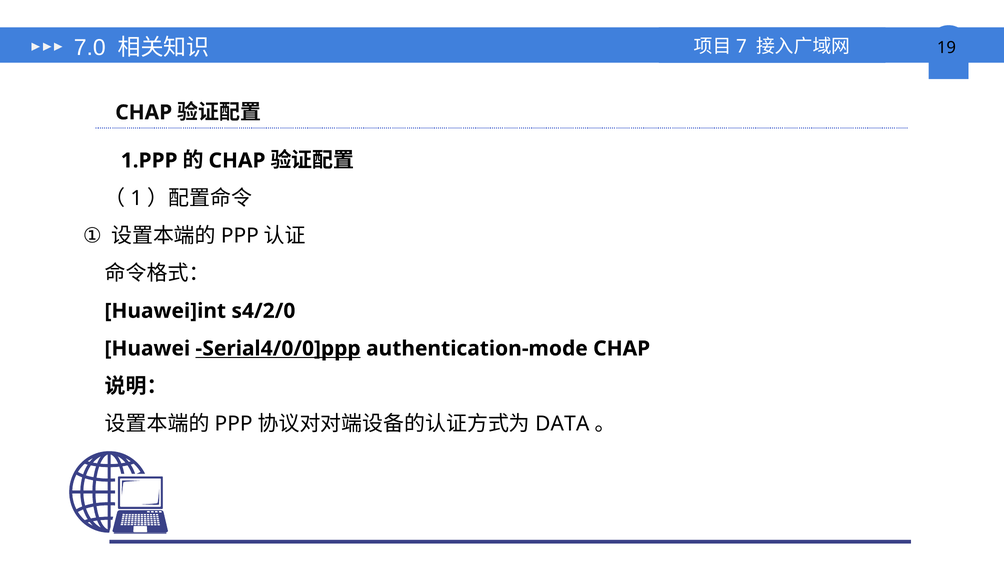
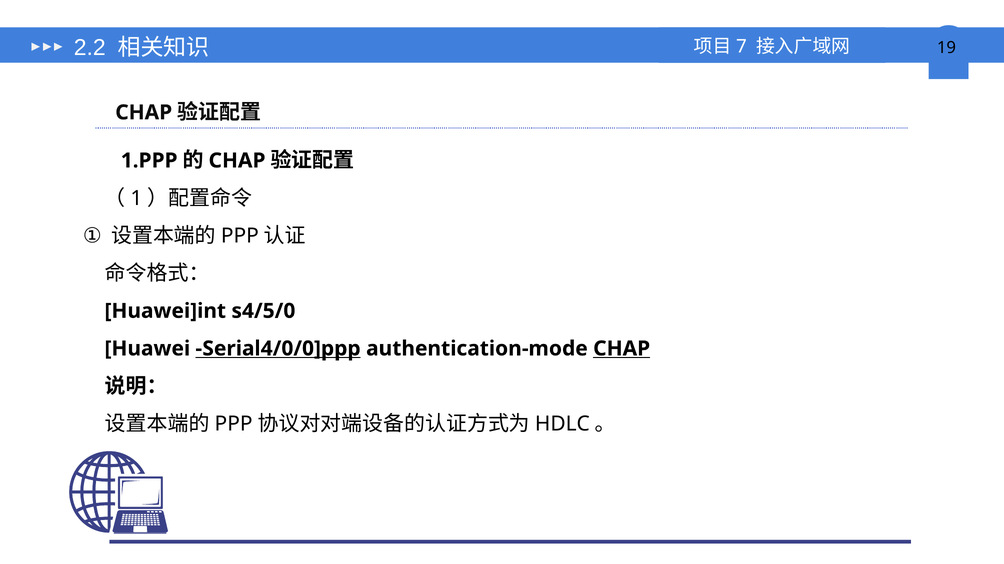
7.0: 7.0 -> 2.2
s4/2/0: s4/2/0 -> s4/5/0
CHAP at (622, 349) underline: none -> present
DATA: DATA -> HDLC
